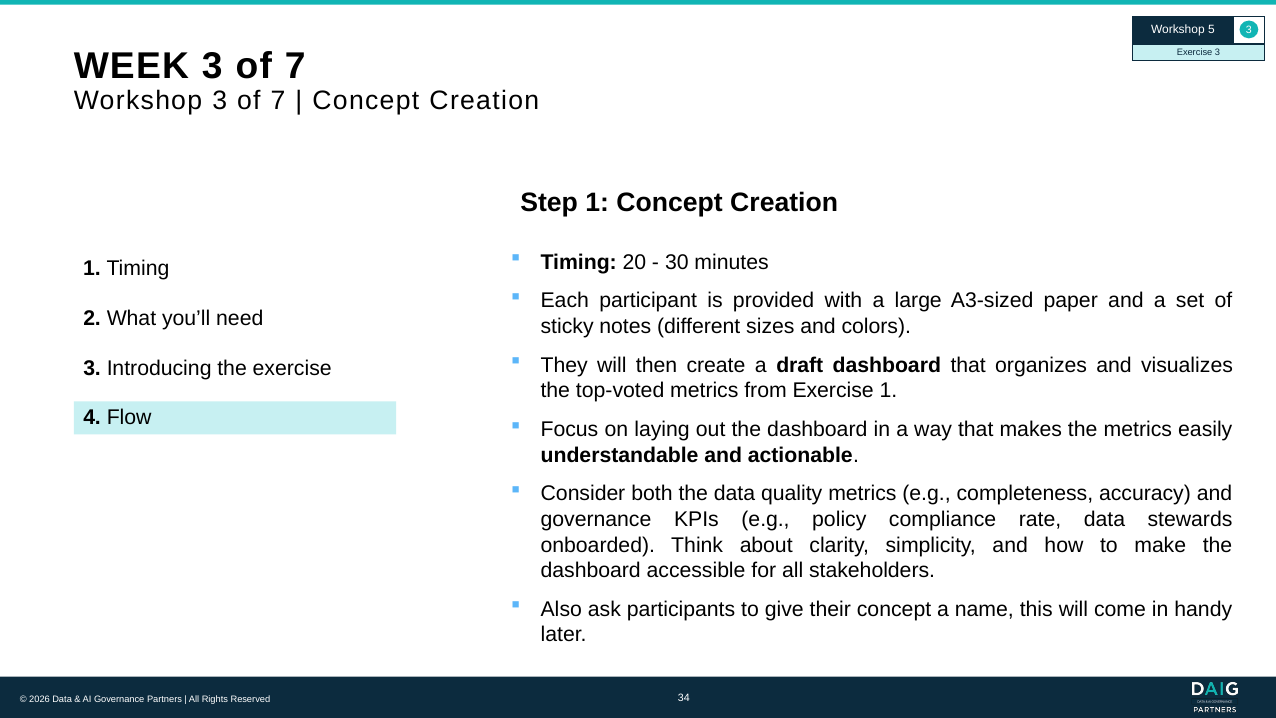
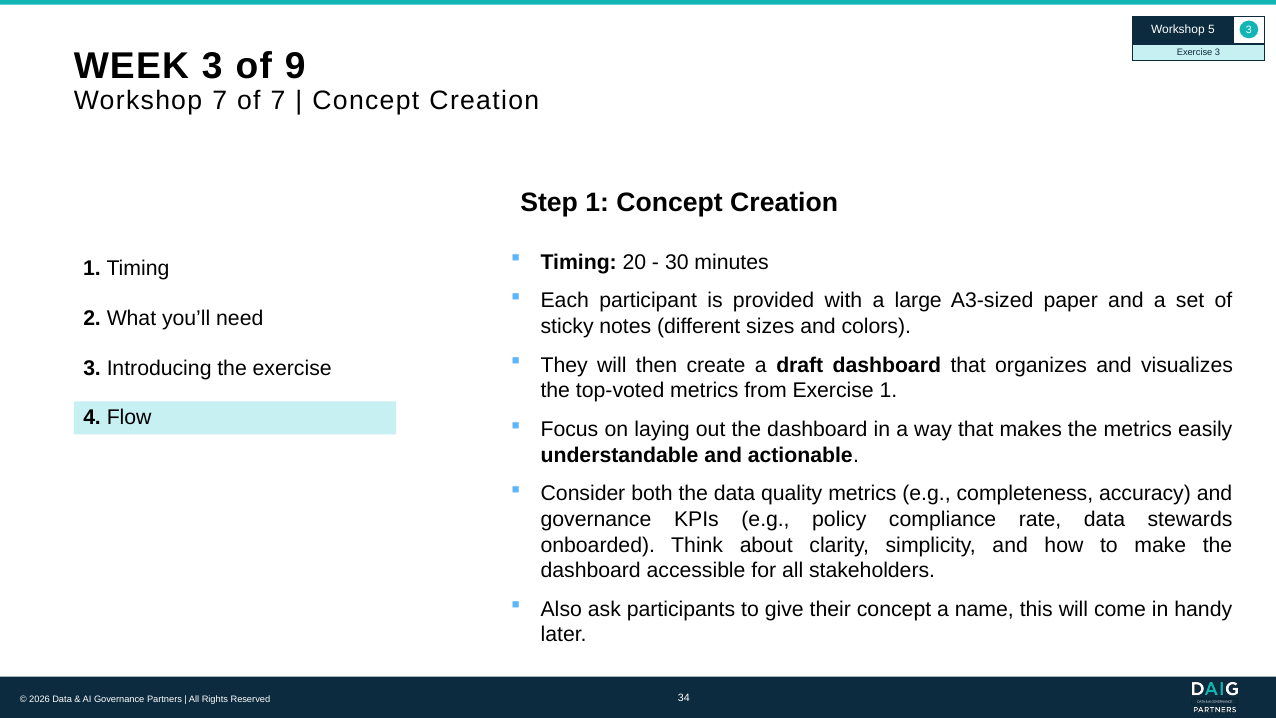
WEEK 3 of 7: 7 -> 9
Workshop 3: 3 -> 7
